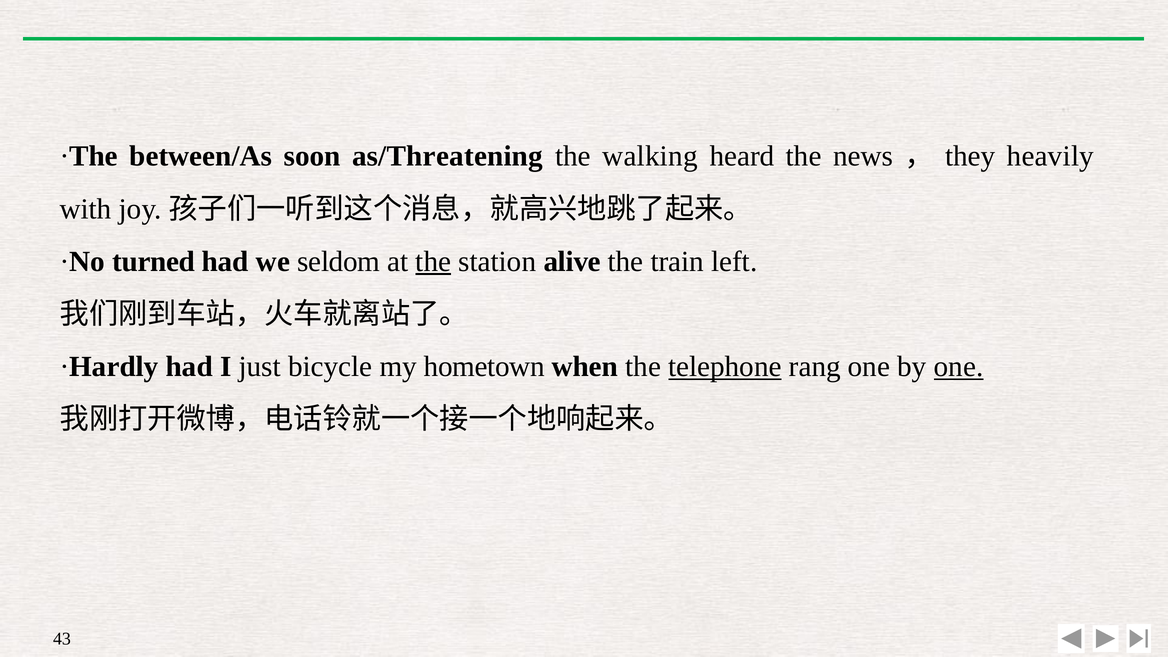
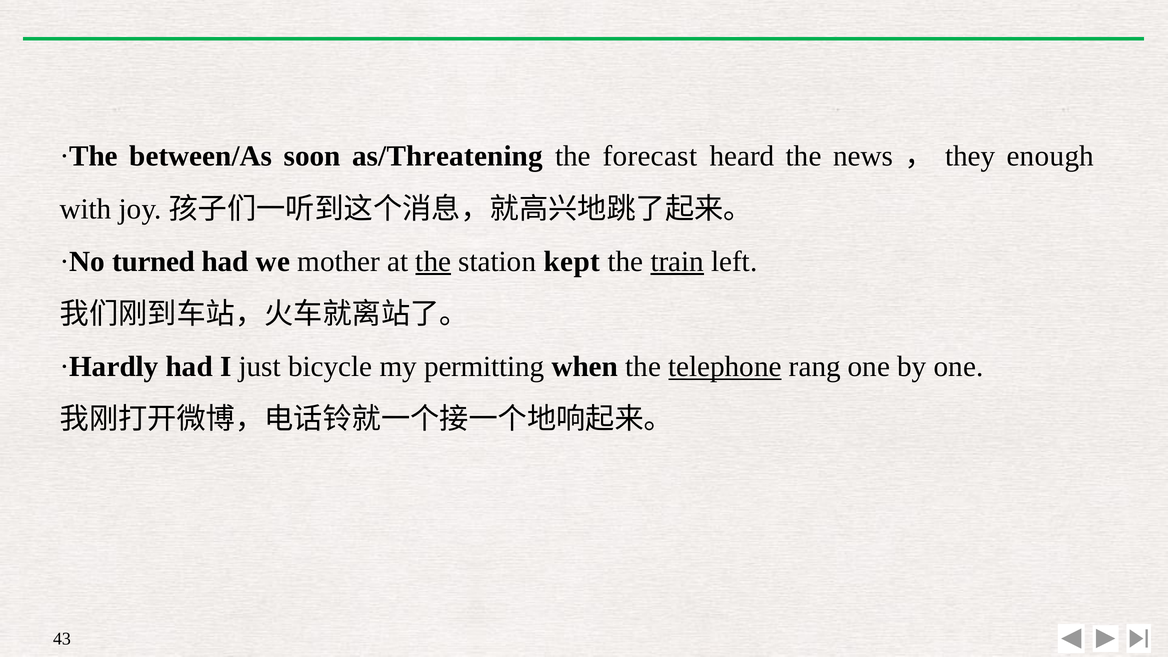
walking: walking -> forecast
heavily: heavily -> enough
seldom: seldom -> mother
alive: alive -> kept
train underline: none -> present
hometown: hometown -> permitting
one at (959, 367) underline: present -> none
